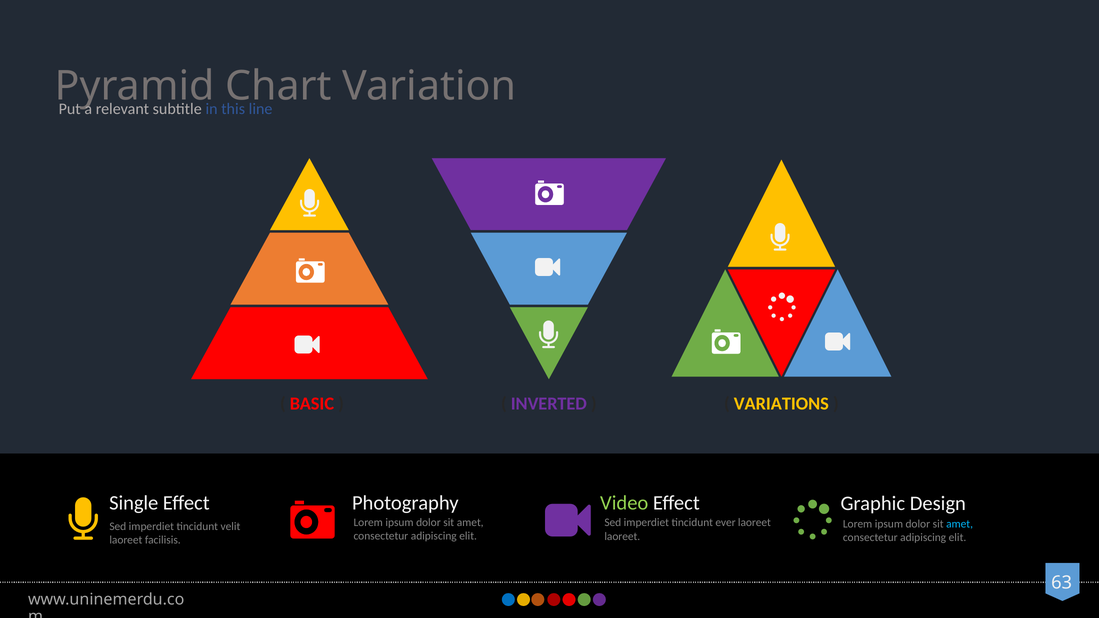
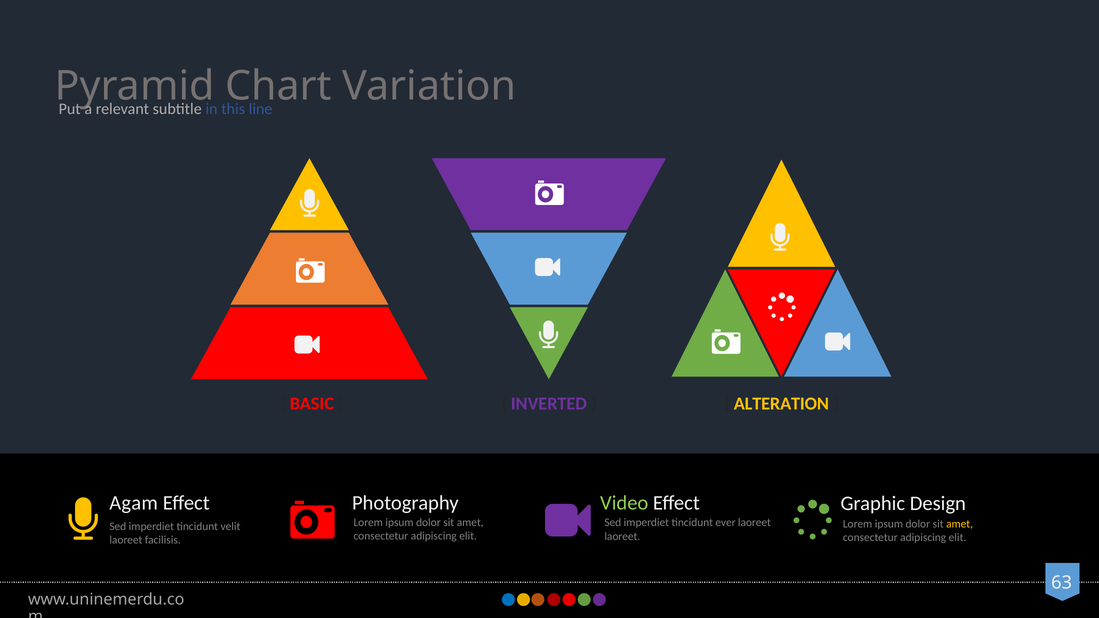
VARIATIONS: VARIATIONS -> ALTERATION
Single: Single -> Agam
amet at (960, 524) colour: light blue -> yellow
